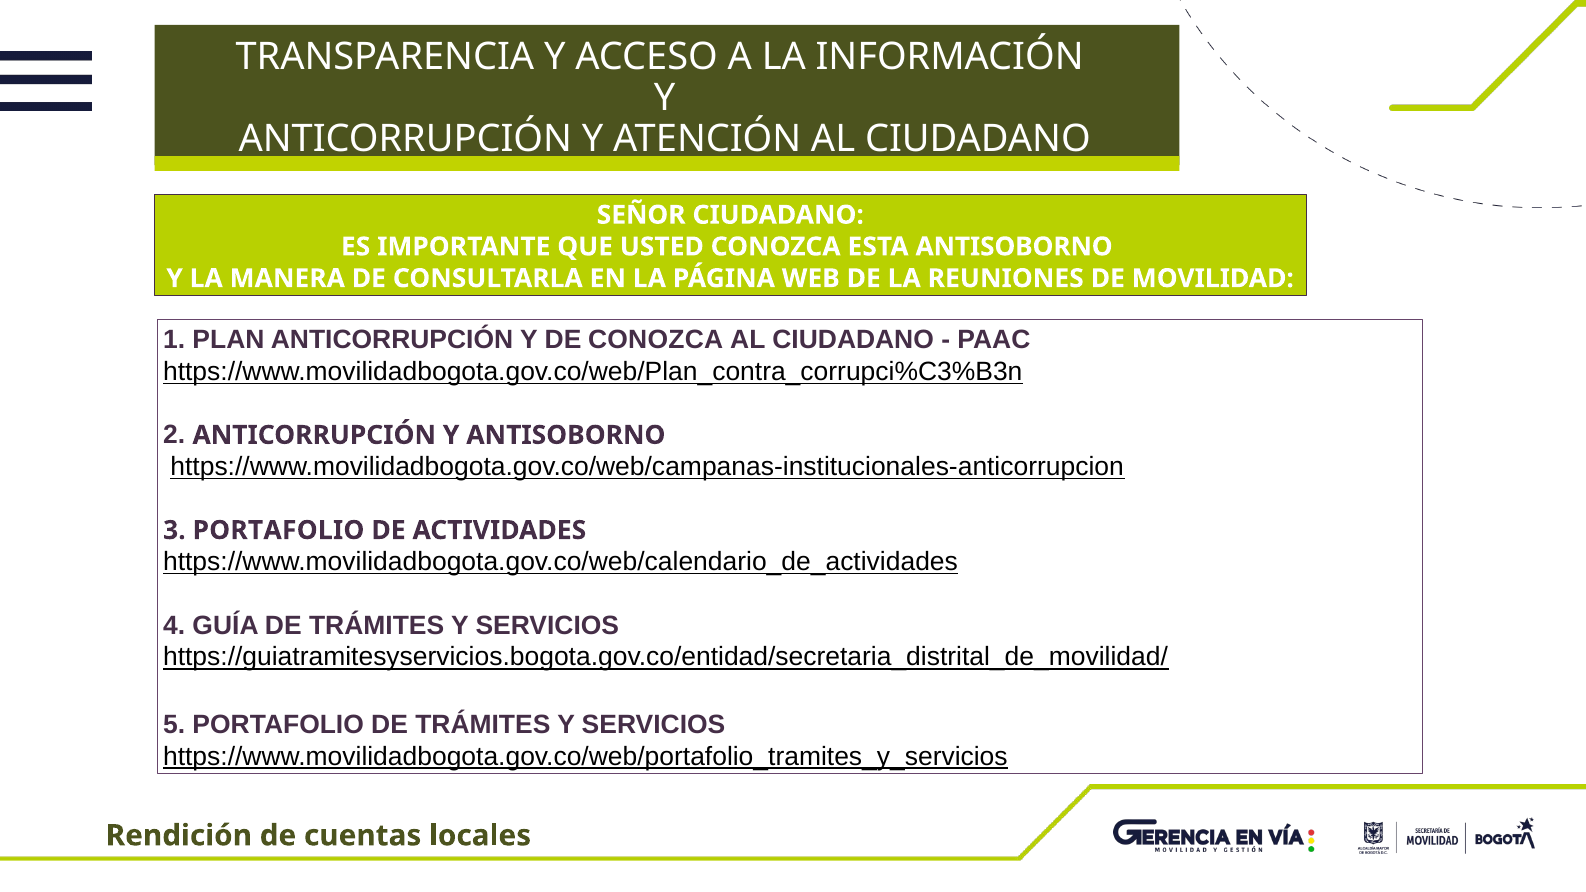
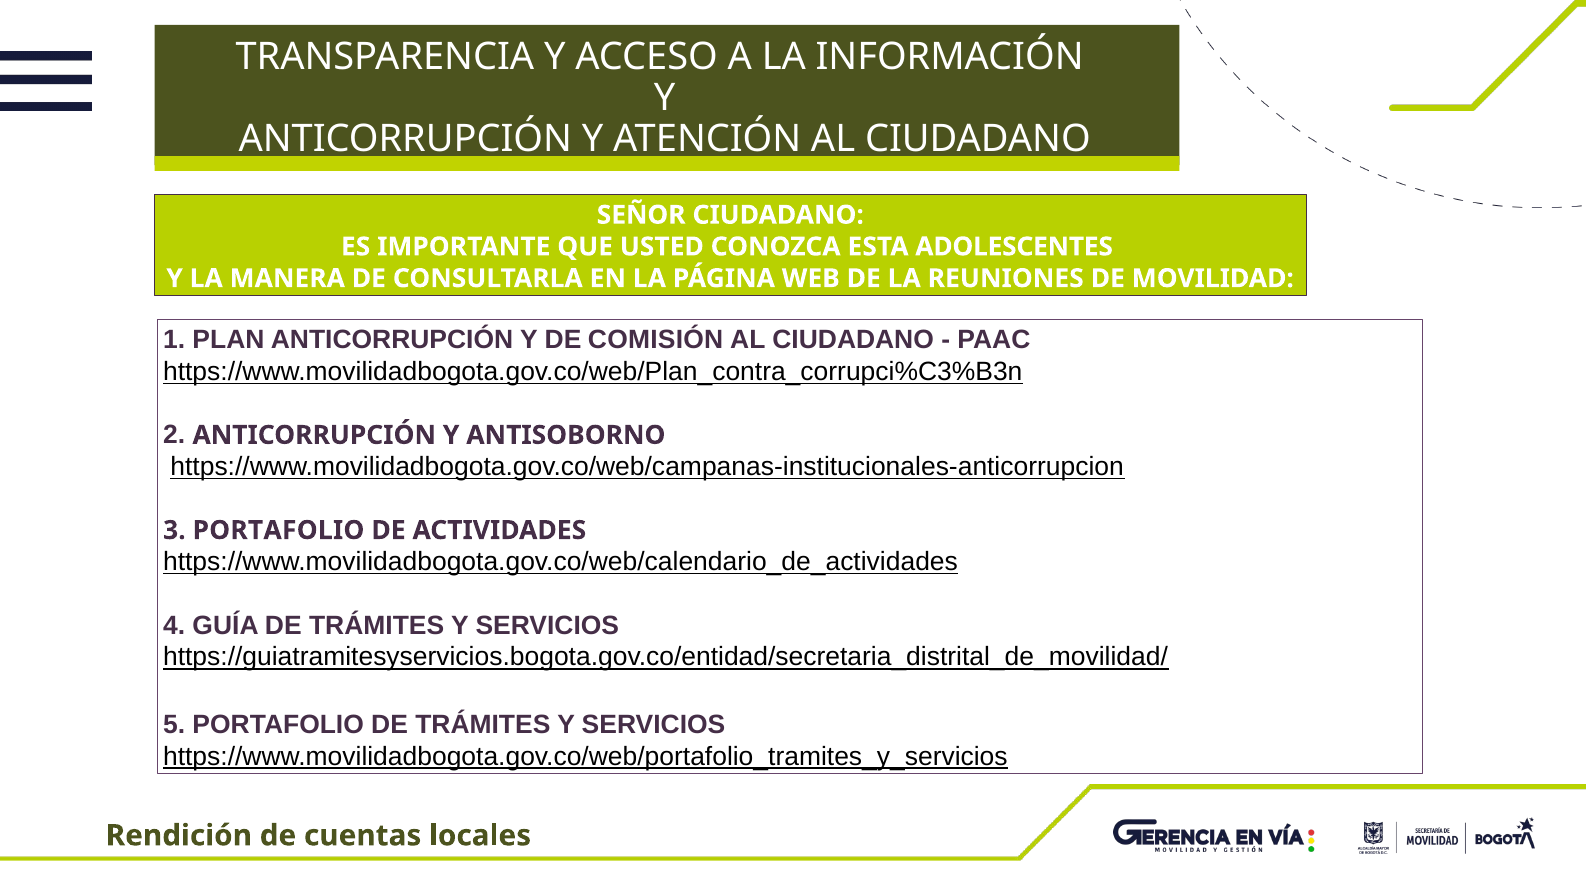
ESTA ANTISOBORNO: ANTISOBORNO -> ADOLESCENTES
DE CONOZCA: CONOZCA -> COMISIÓN
